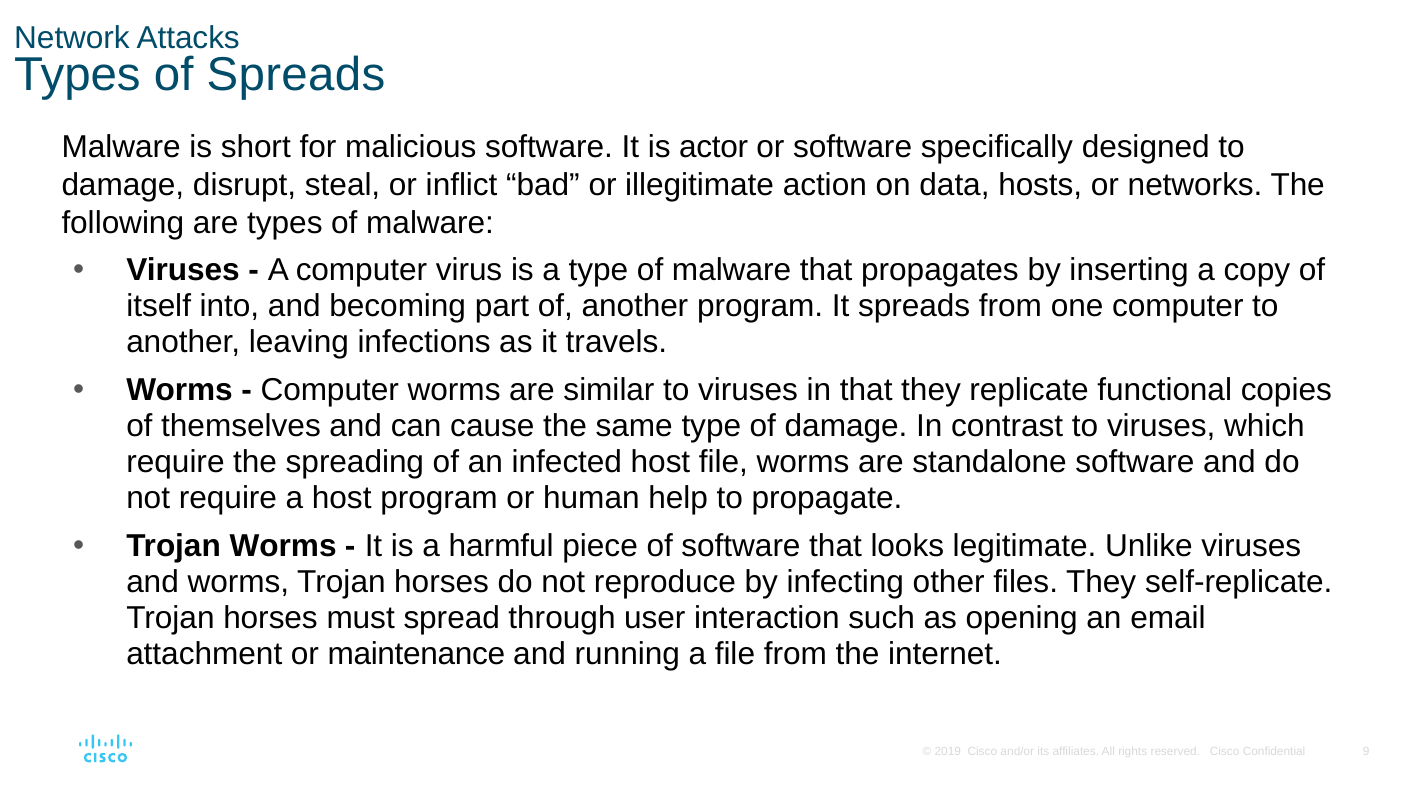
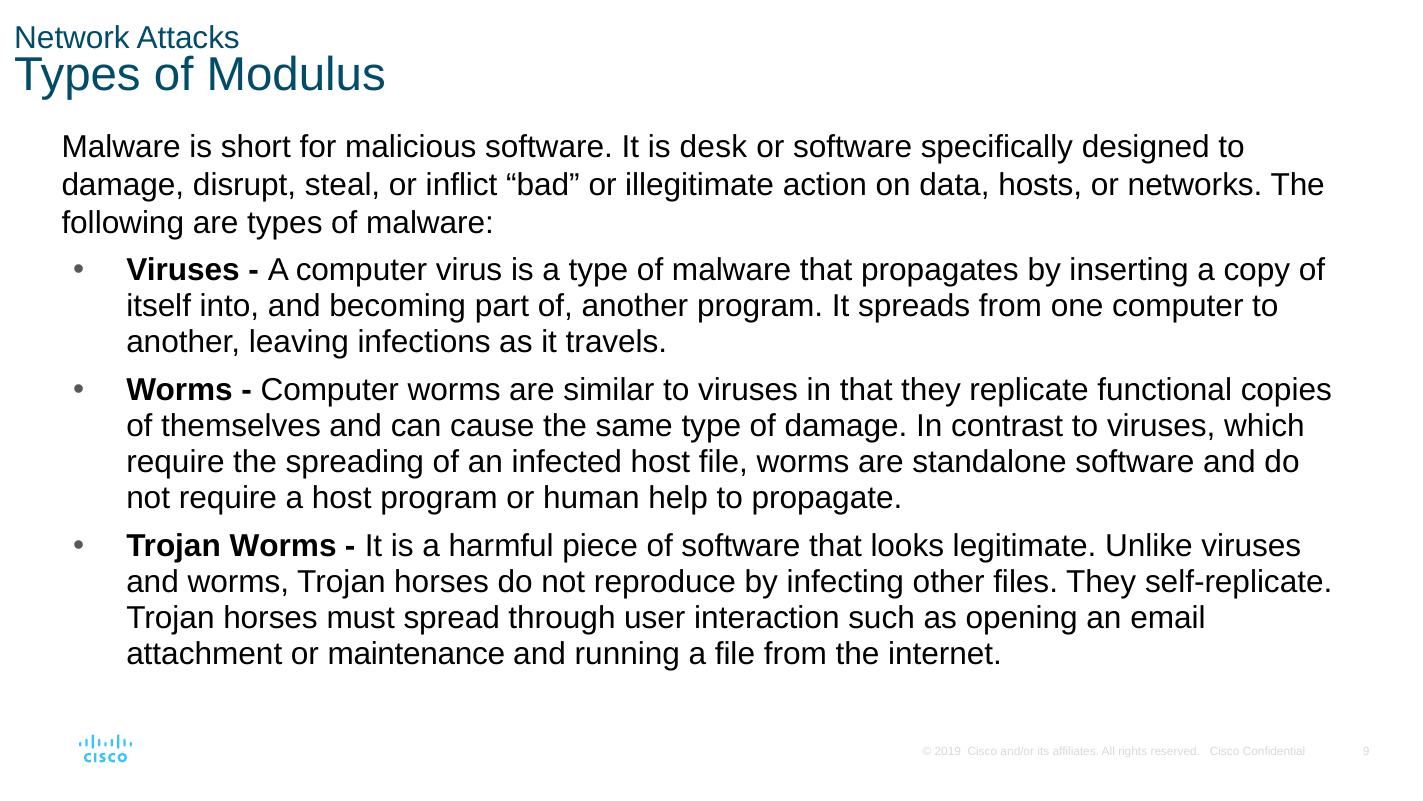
of Spreads: Spreads -> Modulus
actor: actor -> desk
